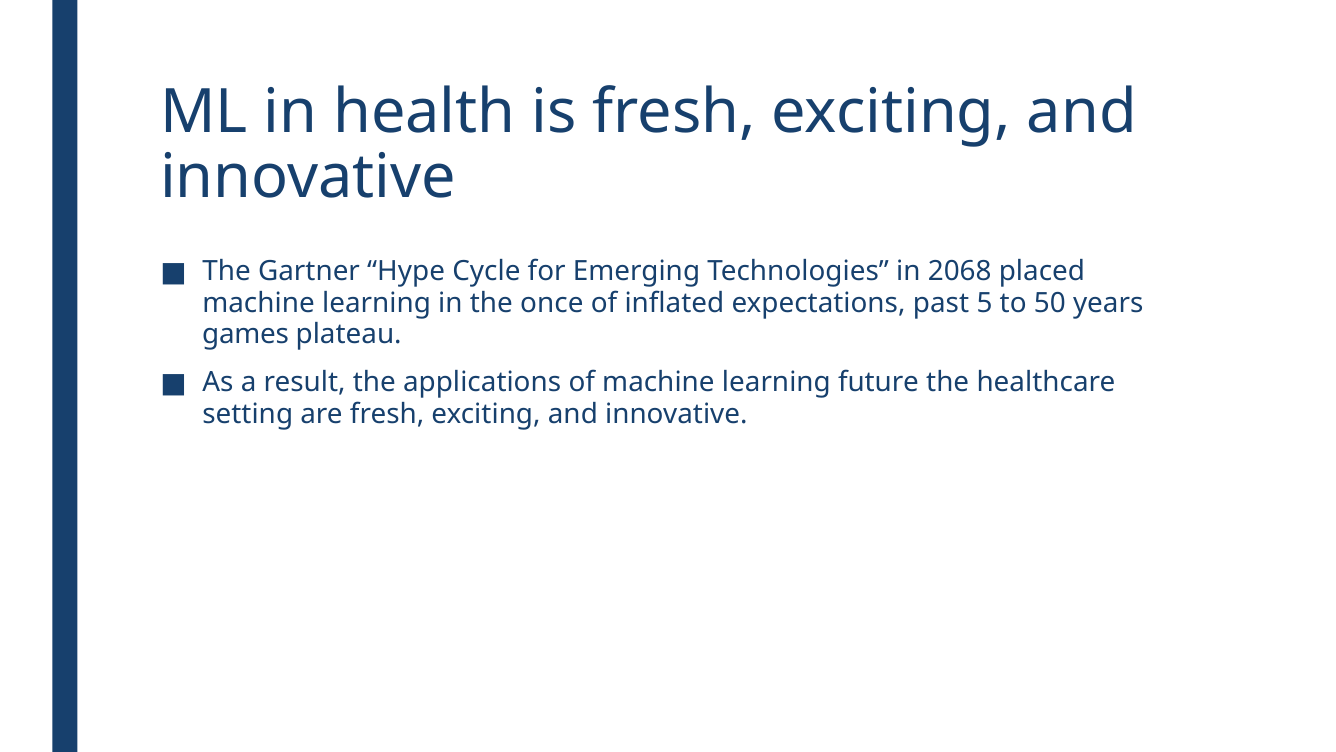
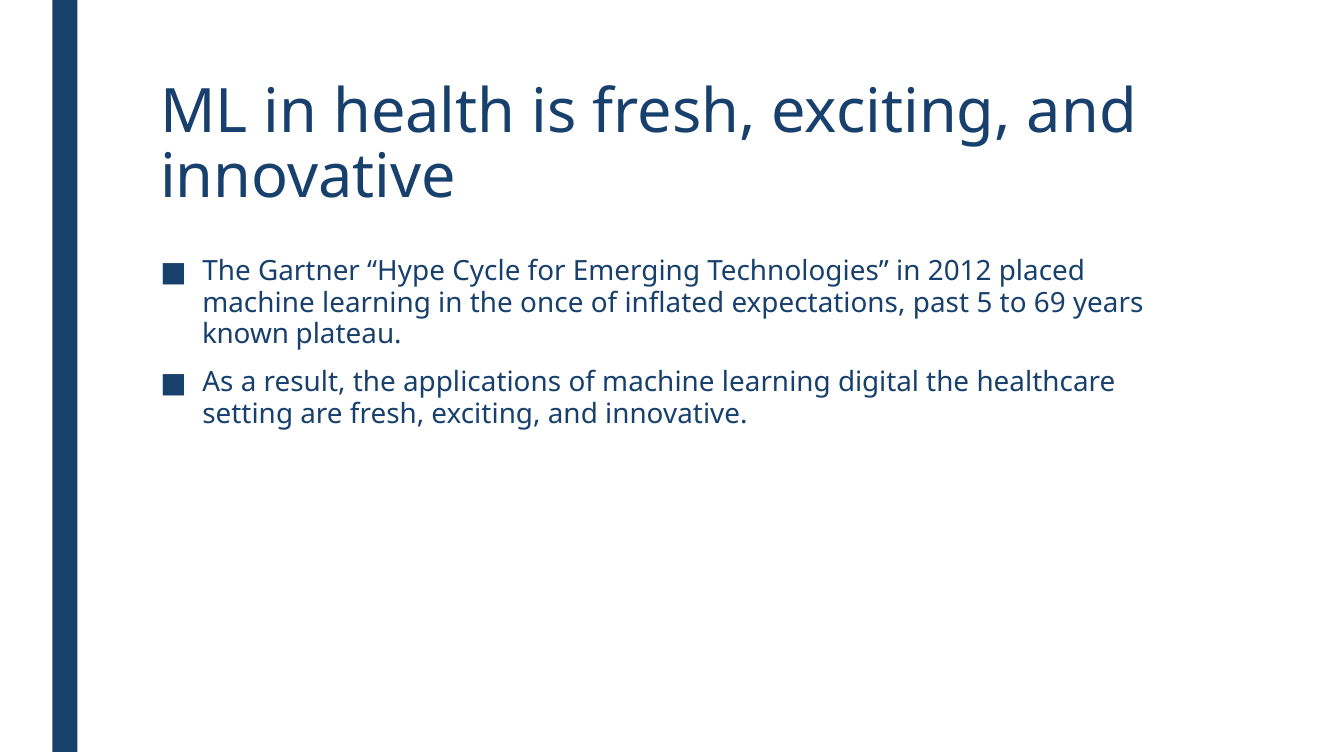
2068: 2068 -> 2012
50: 50 -> 69
games: games -> known
future: future -> digital
